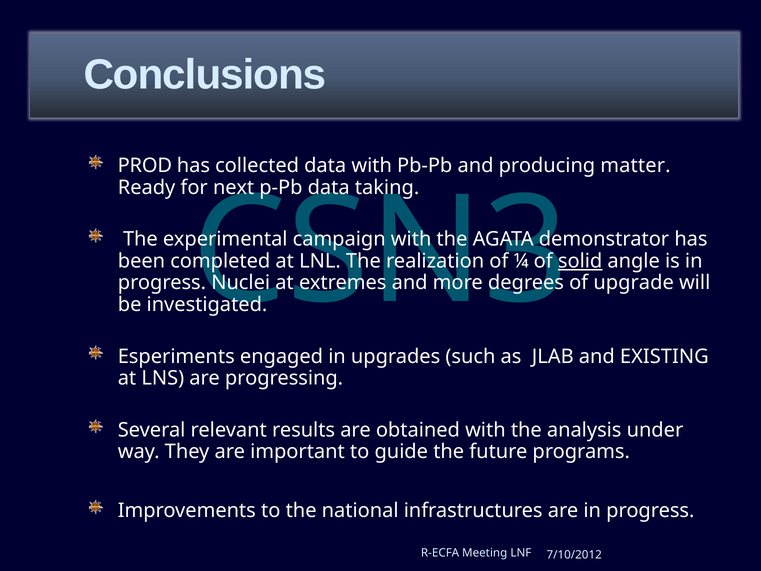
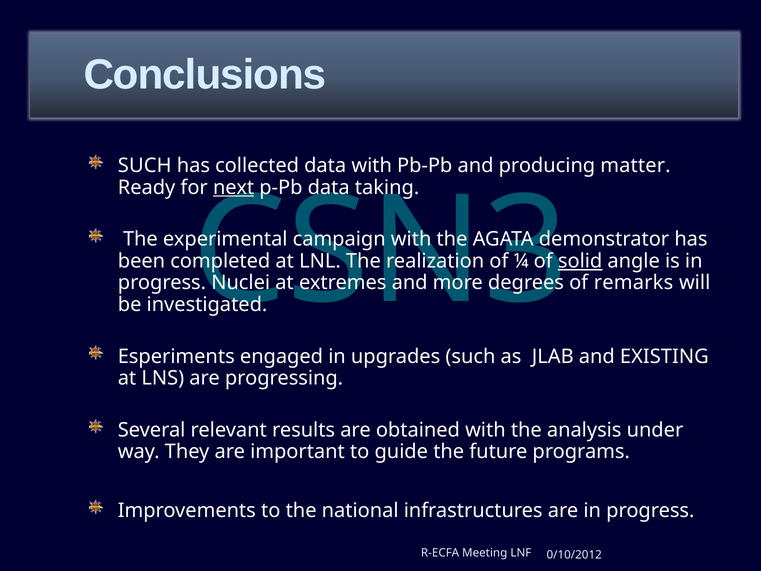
PROD at (145, 166): PROD -> SUCH
next underline: none -> present
upgrade: upgrade -> remarks
7/10/2012: 7/10/2012 -> 0/10/2012
